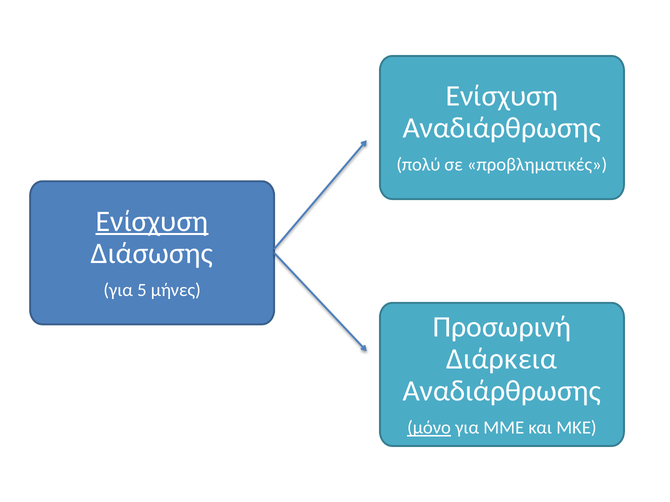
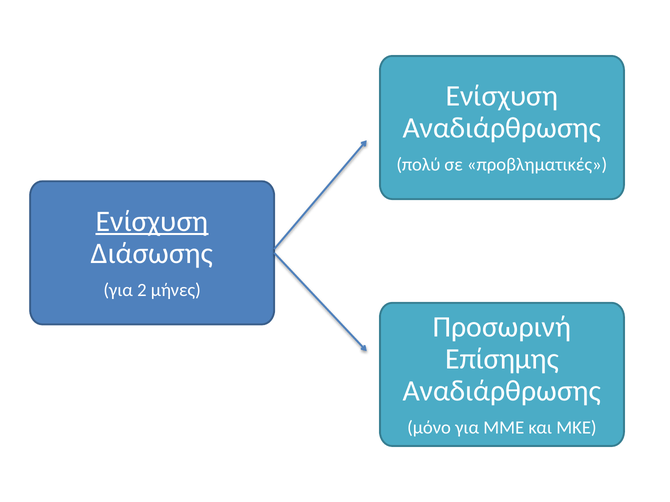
5: 5 -> 2
Διάρκεια: Διάρκεια -> Επίσημης
μόνο underline: present -> none
